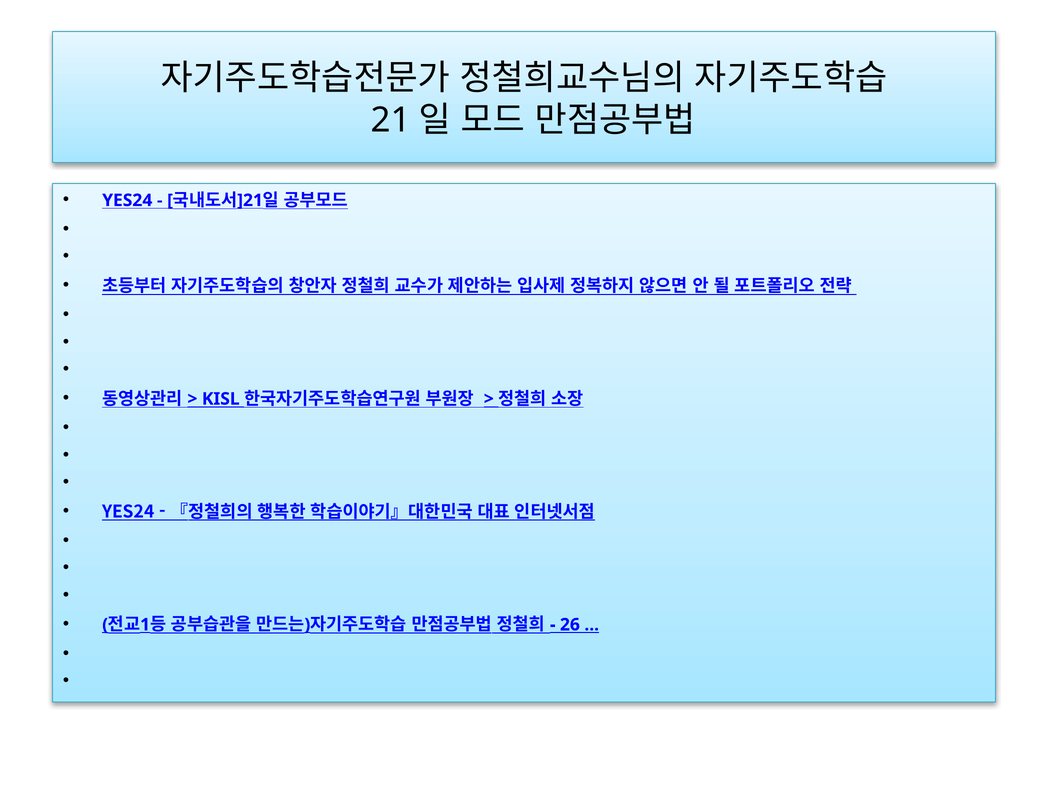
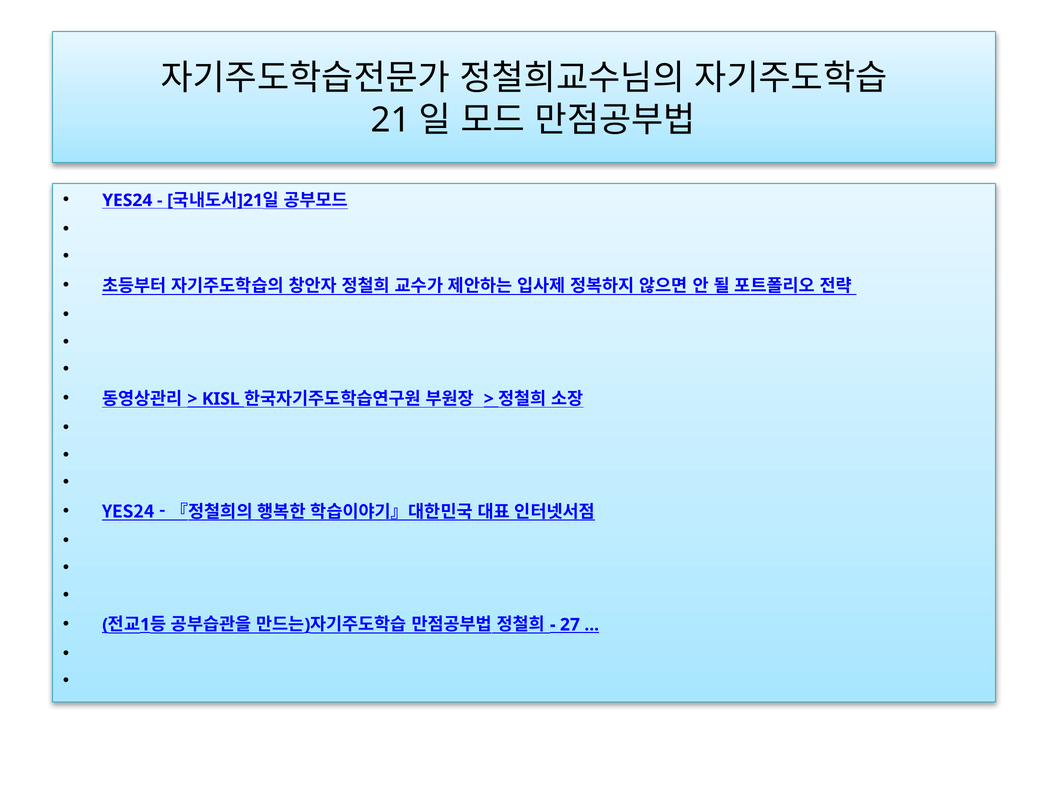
26: 26 -> 27
